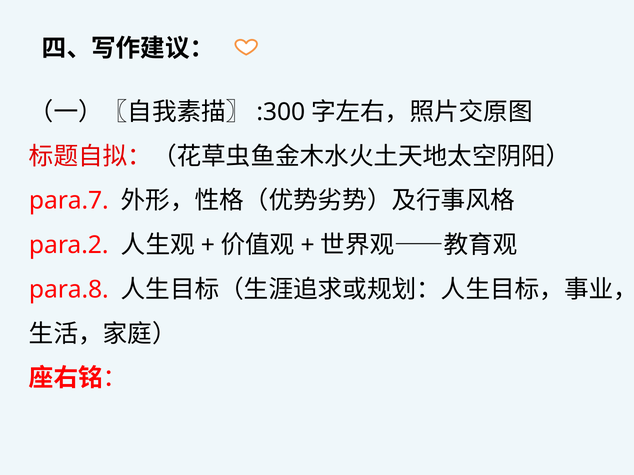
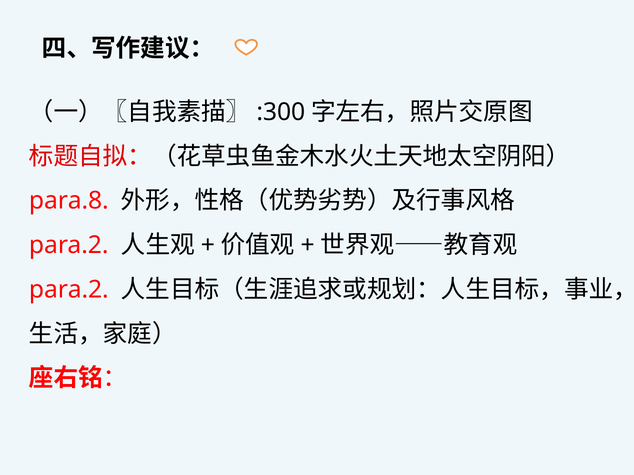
para.7: para.7 -> para.8
para.8 at (69, 290): para.8 -> para.2
